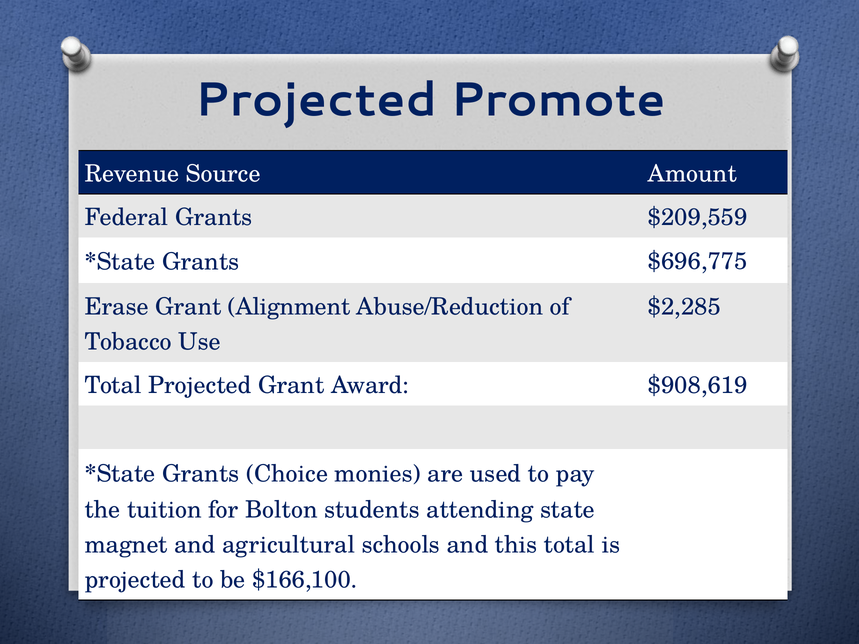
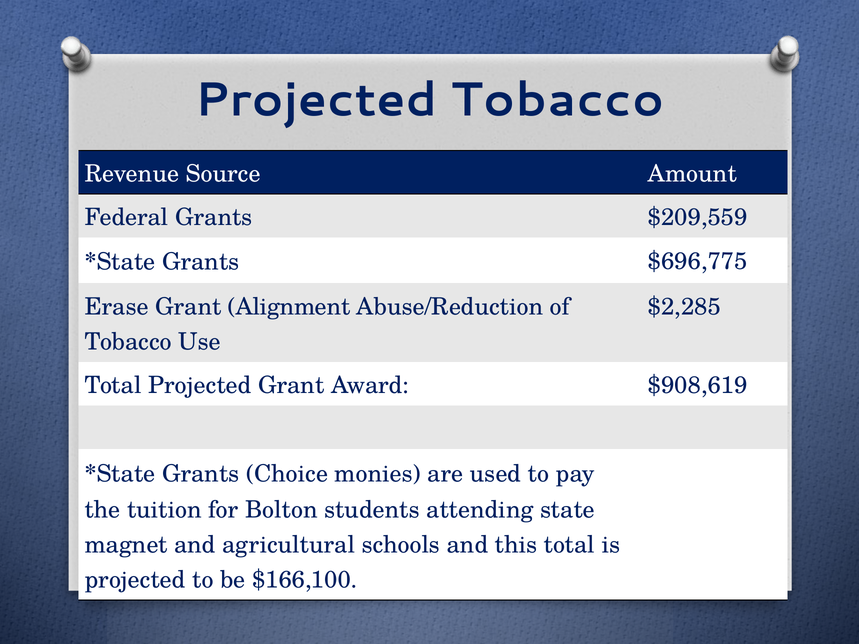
Projected Promote: Promote -> Tobacco
